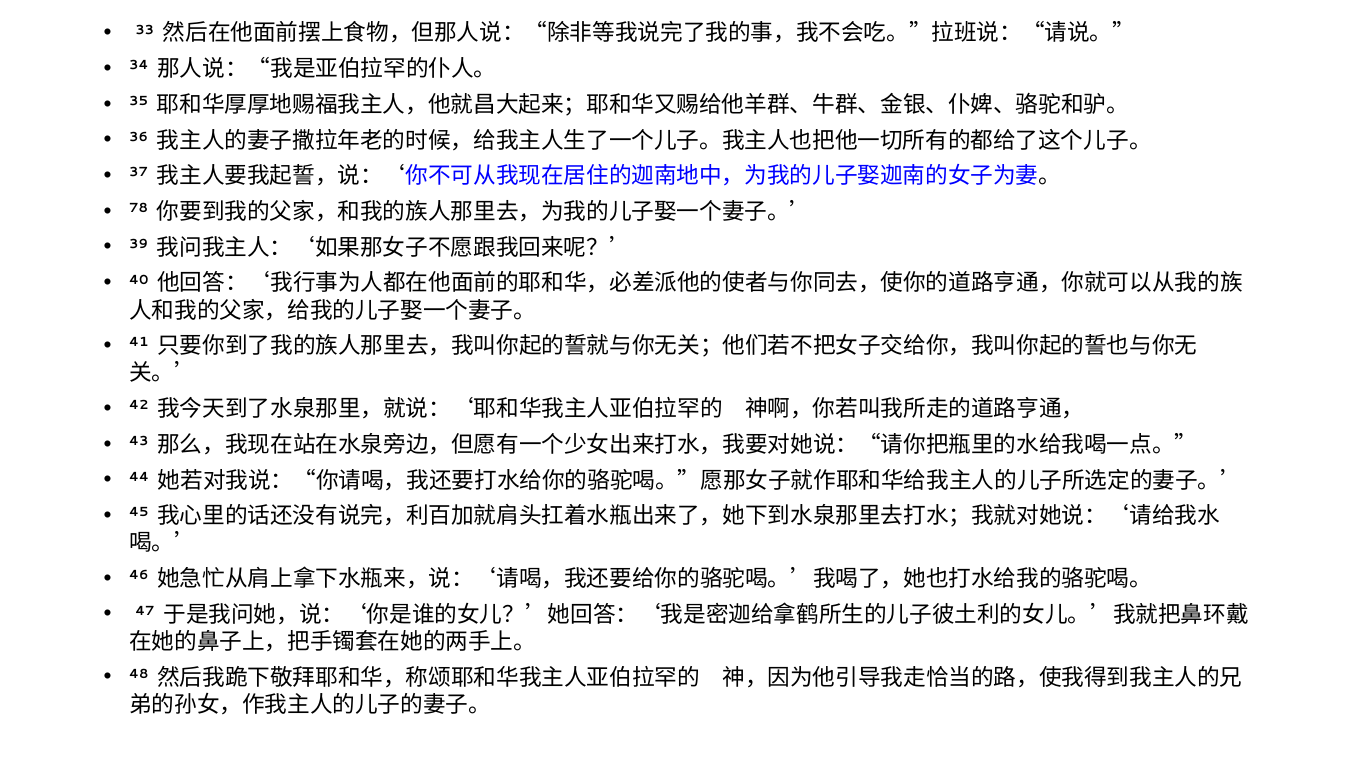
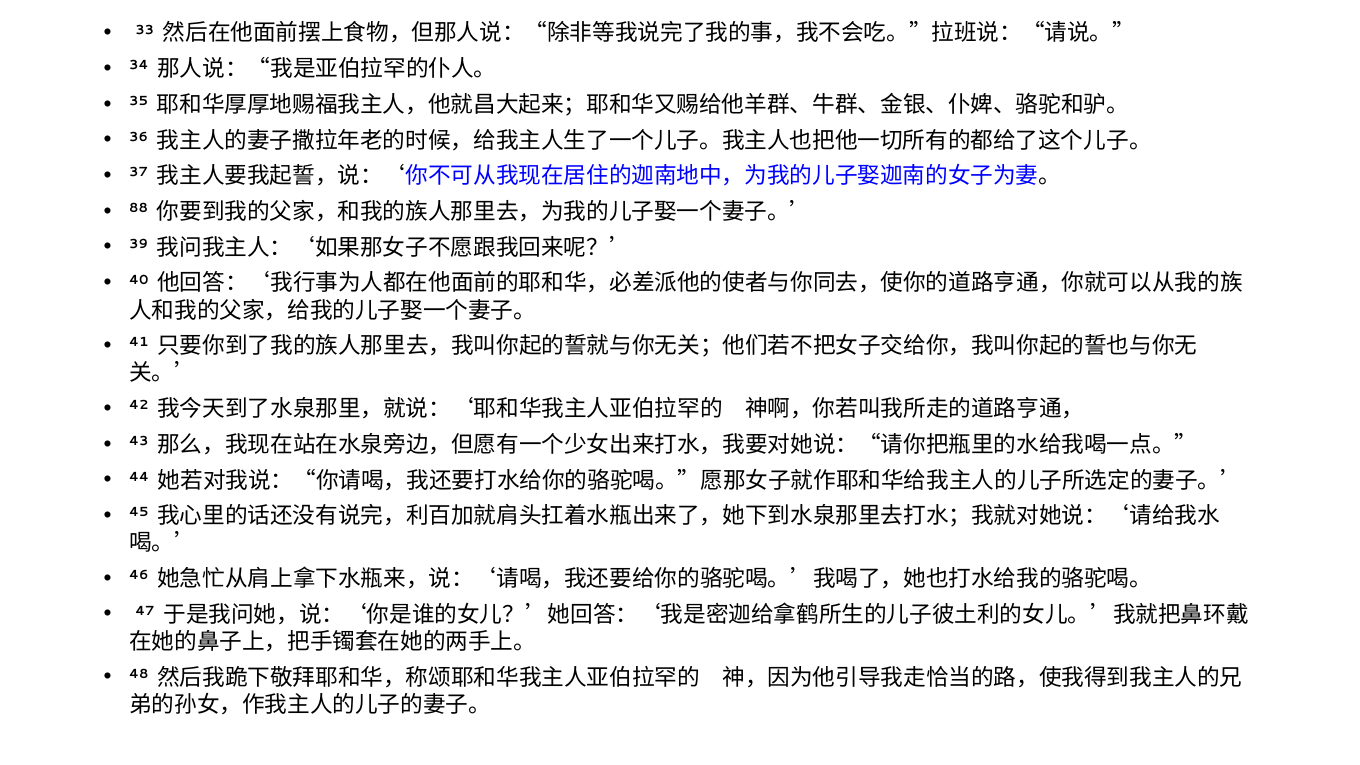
78: 78 -> 88
